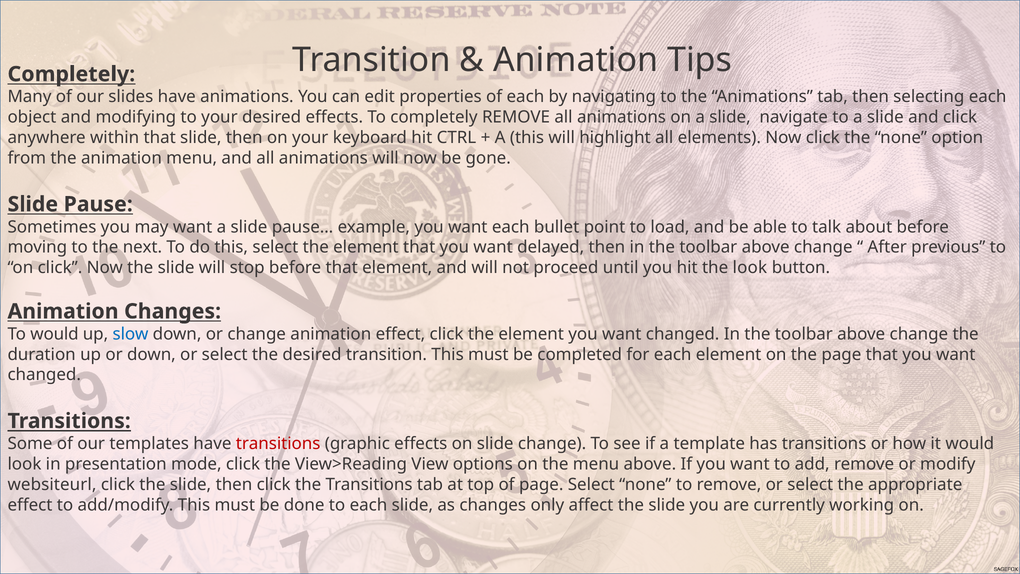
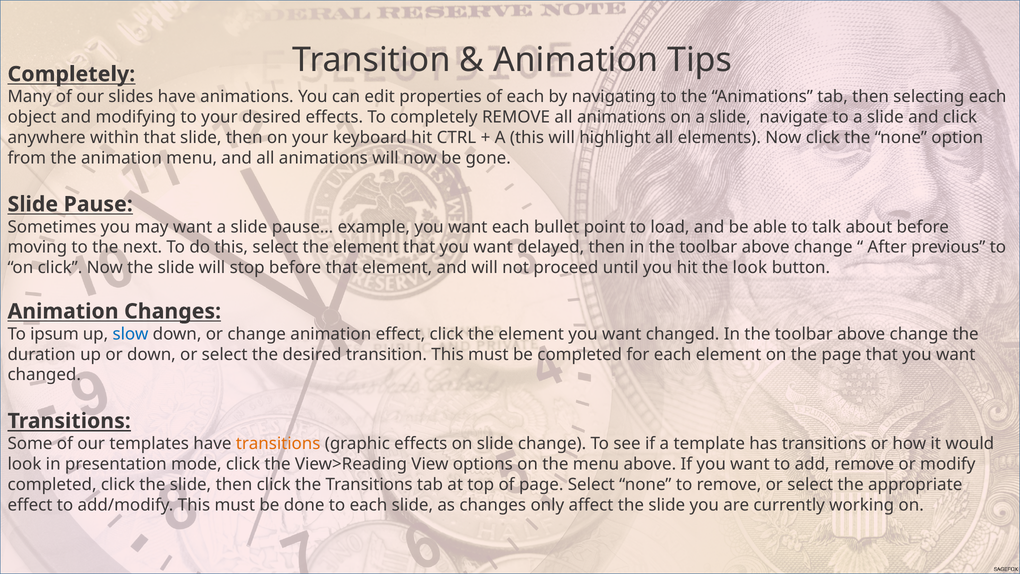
To would: would -> ipsum
transitions at (278, 444) colour: red -> orange
websiteurl at (52, 484): websiteurl -> completed
